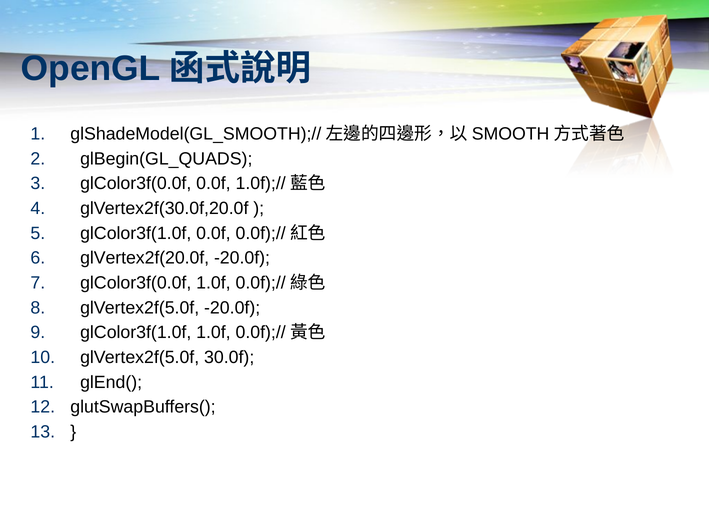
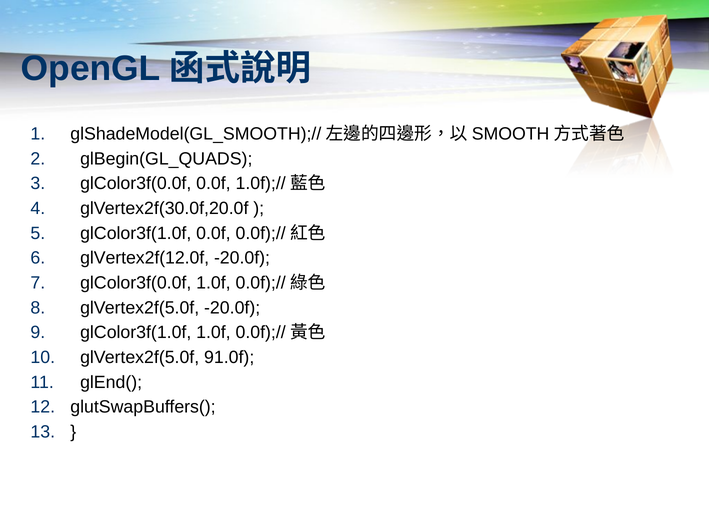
glVertex2f(20.0f: glVertex2f(20.0f -> glVertex2f(12.0f
30.0f: 30.0f -> 91.0f
